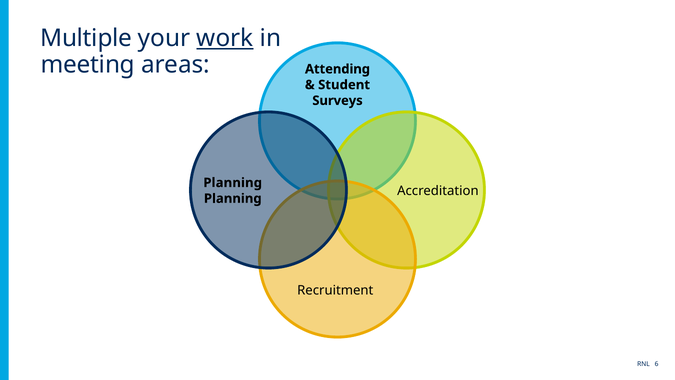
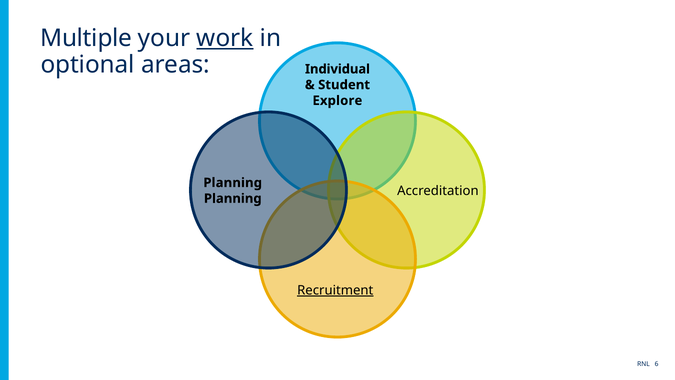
meeting: meeting -> optional
Attending: Attending -> Individual
Surveys: Surveys -> Explore
Recruitment underline: none -> present
